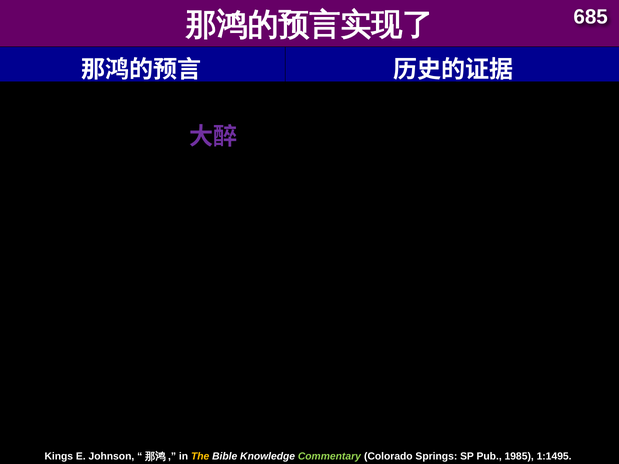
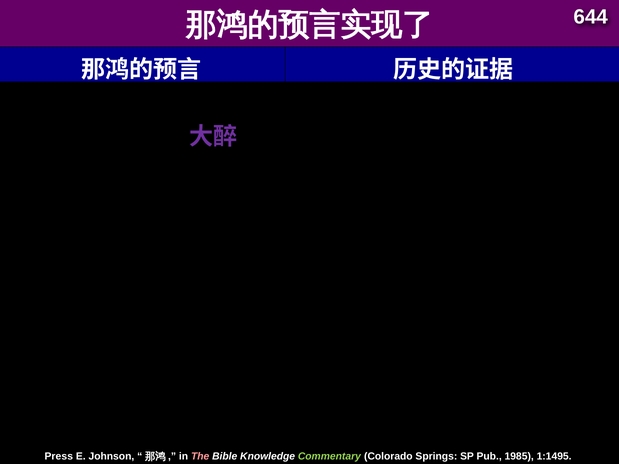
685: 685 -> 644
Kings: Kings -> Press
The colour: yellow -> pink
